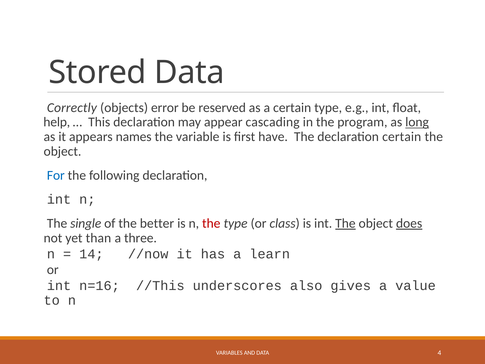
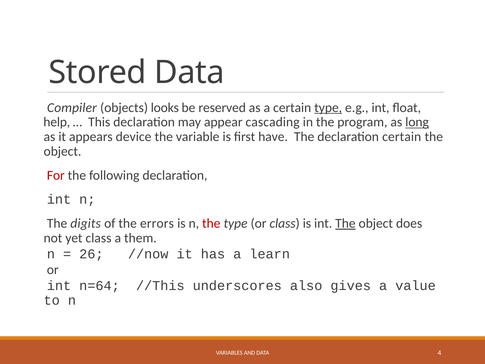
Correctly: Correctly -> Compiler
error: error -> looks
type at (328, 108) underline: none -> present
names: names -> device
For colour: blue -> red
single: single -> digits
better: better -> errors
does underline: present -> none
yet than: than -> class
three: three -> them
14: 14 -> 26
n=16: n=16 -> n=64
